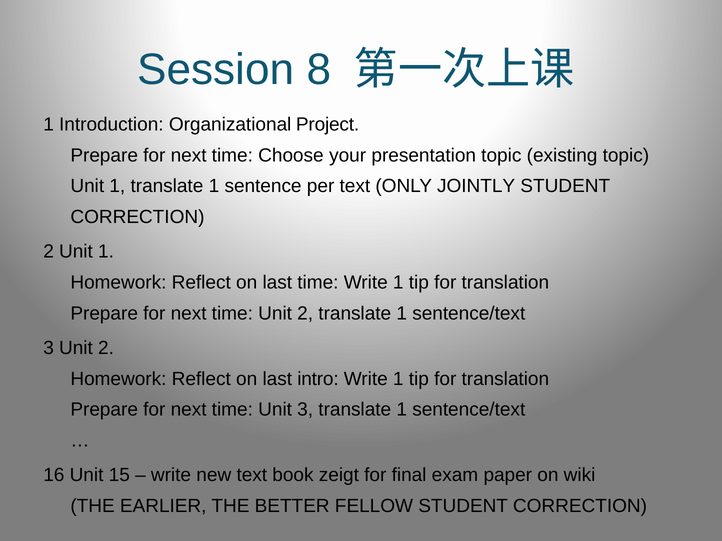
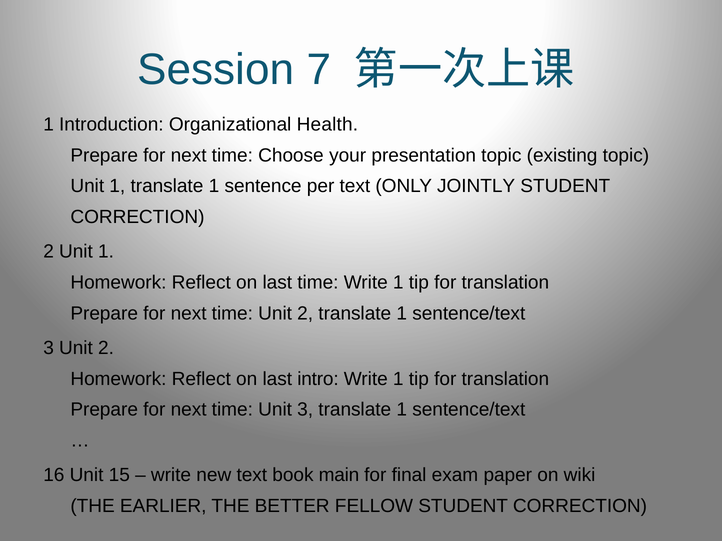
8: 8 -> 7
Project: Project -> Health
zeigt: zeigt -> main
